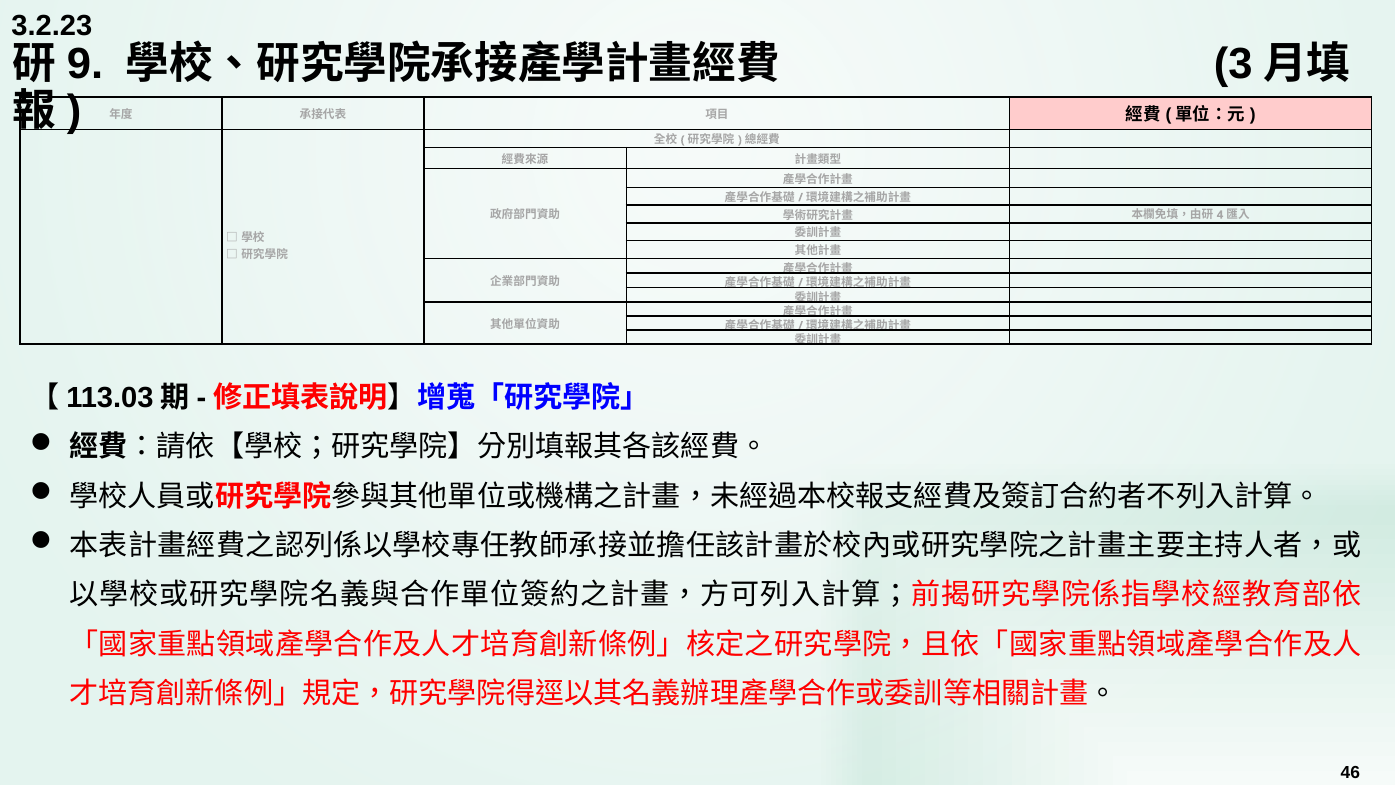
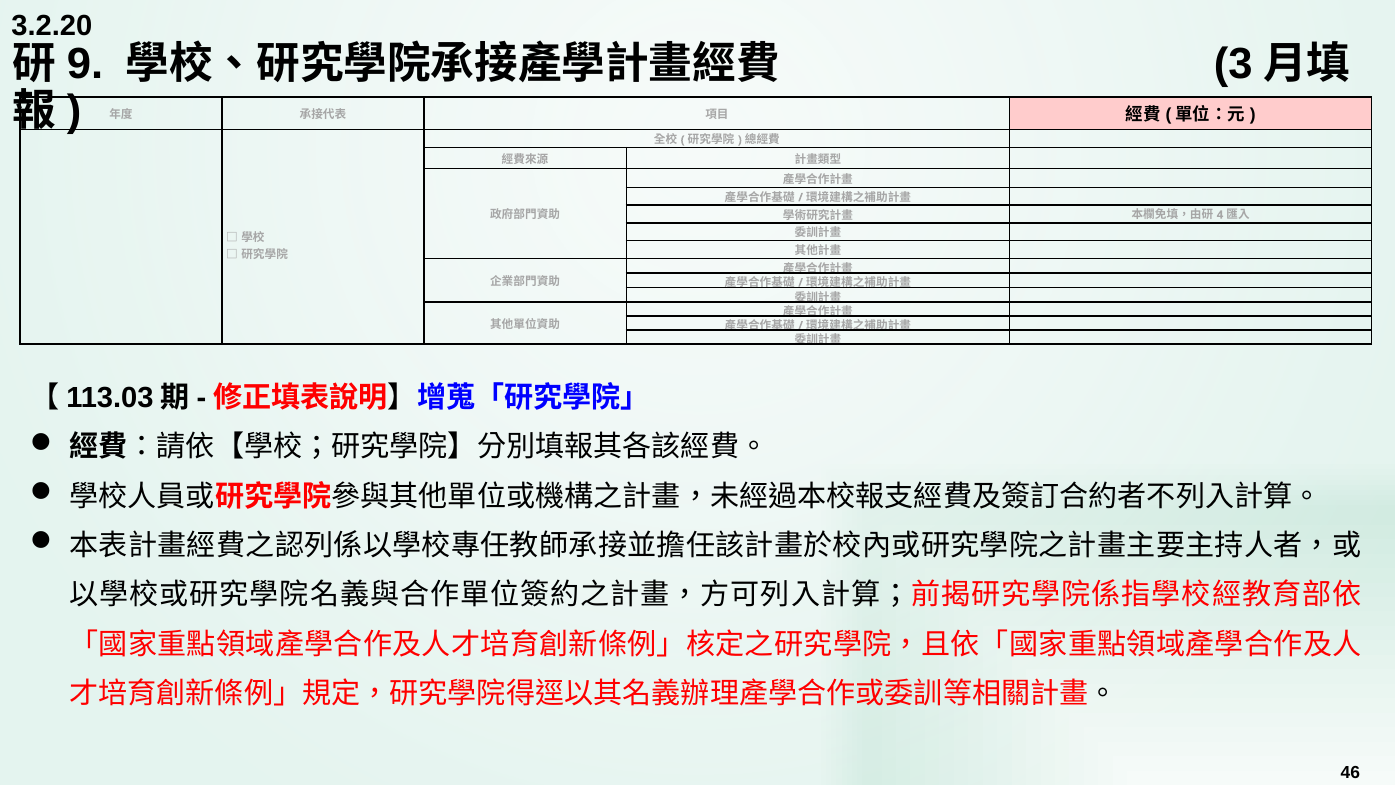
3.2.23: 3.2.23 -> 3.2.20
